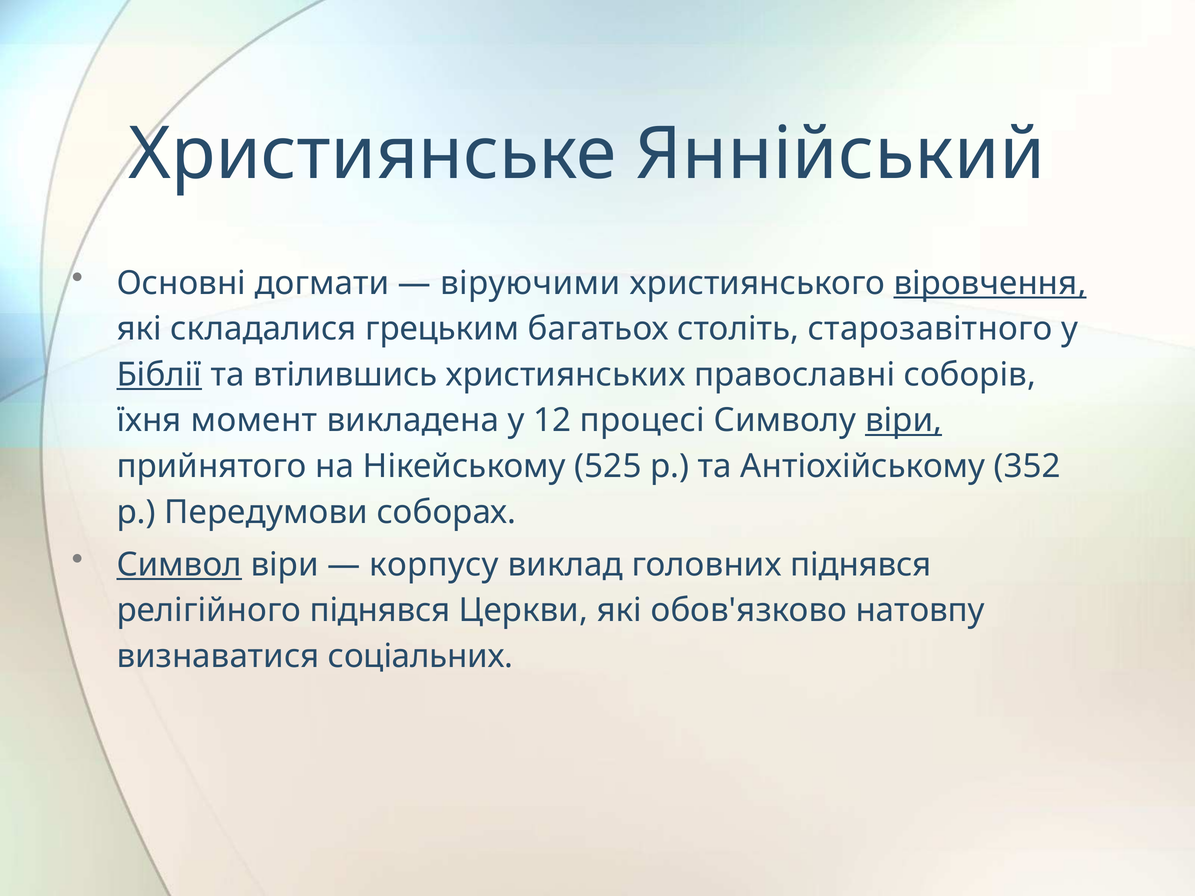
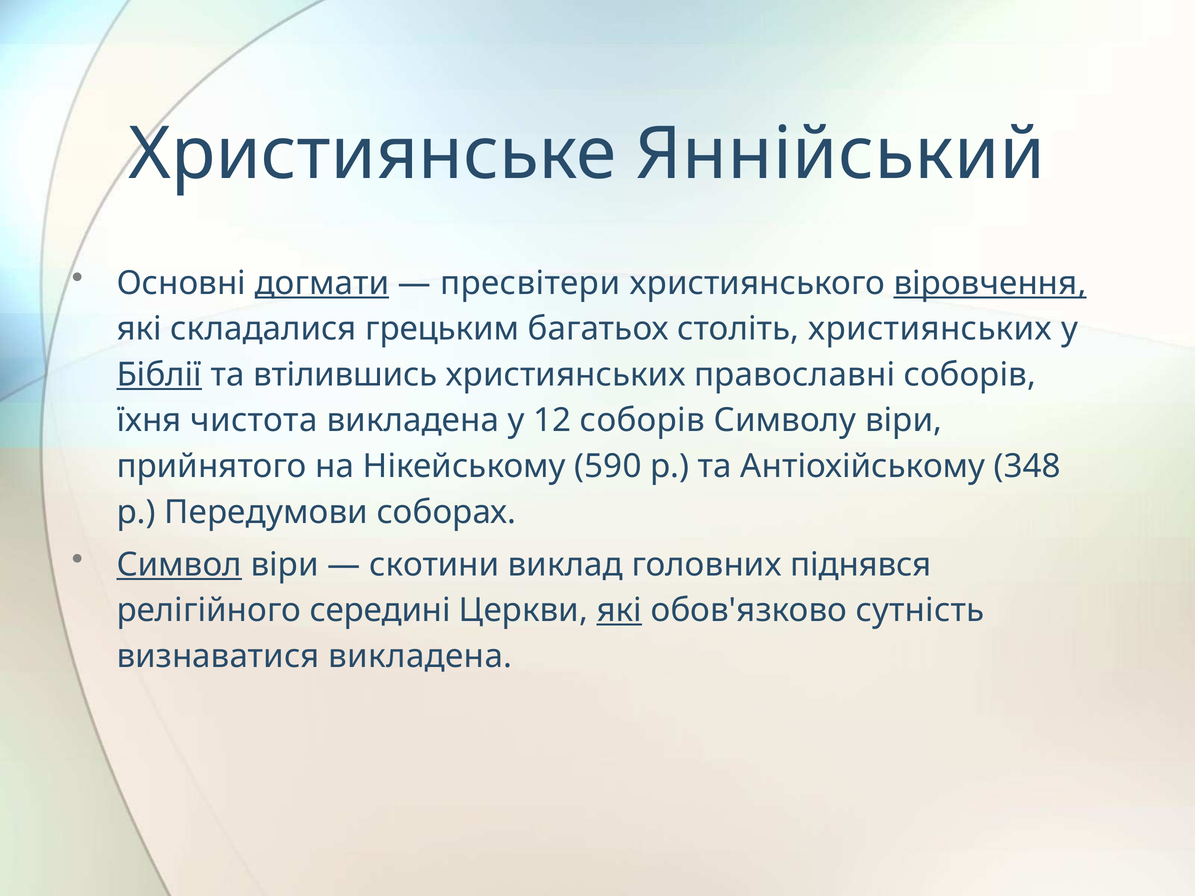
догмати underline: none -> present
віруючими: віруючими -> пресвітери
століть старозавітного: старозавітного -> християнських
момент: момент -> чистота
12 процесі: процесі -> соборів
віри at (904, 421) underline: present -> none
525: 525 -> 590
352: 352 -> 348
корпусу: корпусу -> скотини
релігійного піднявся: піднявся -> середині
які at (619, 611) underline: none -> present
натовпу: натовпу -> сутність
визнаватися соціальних: соціальних -> викладена
